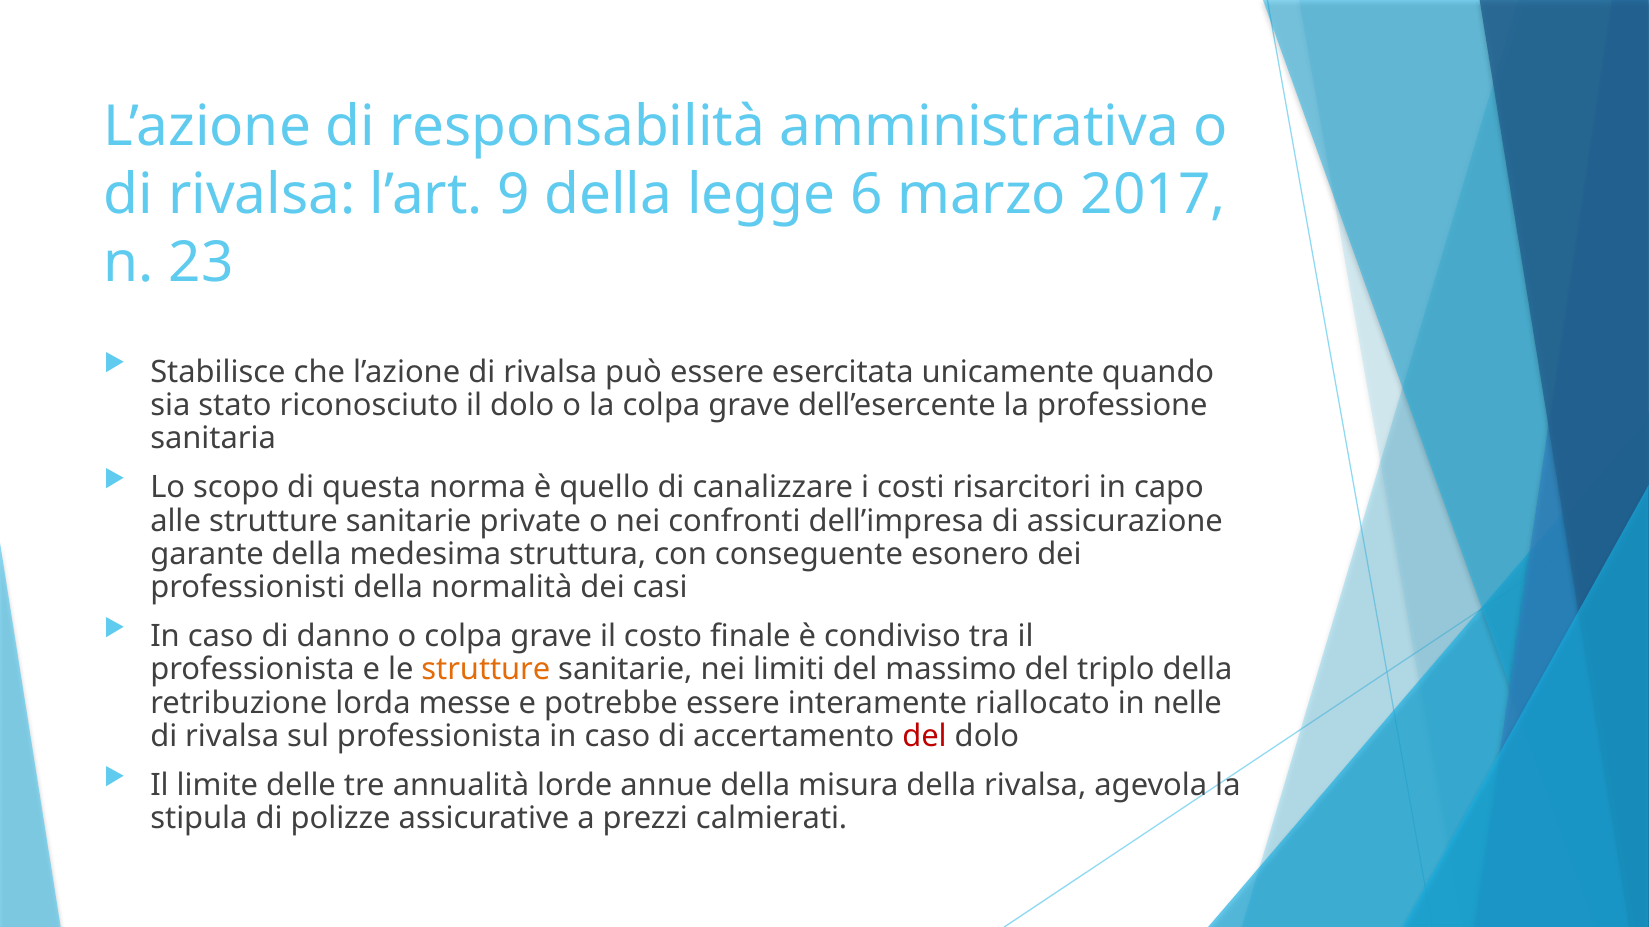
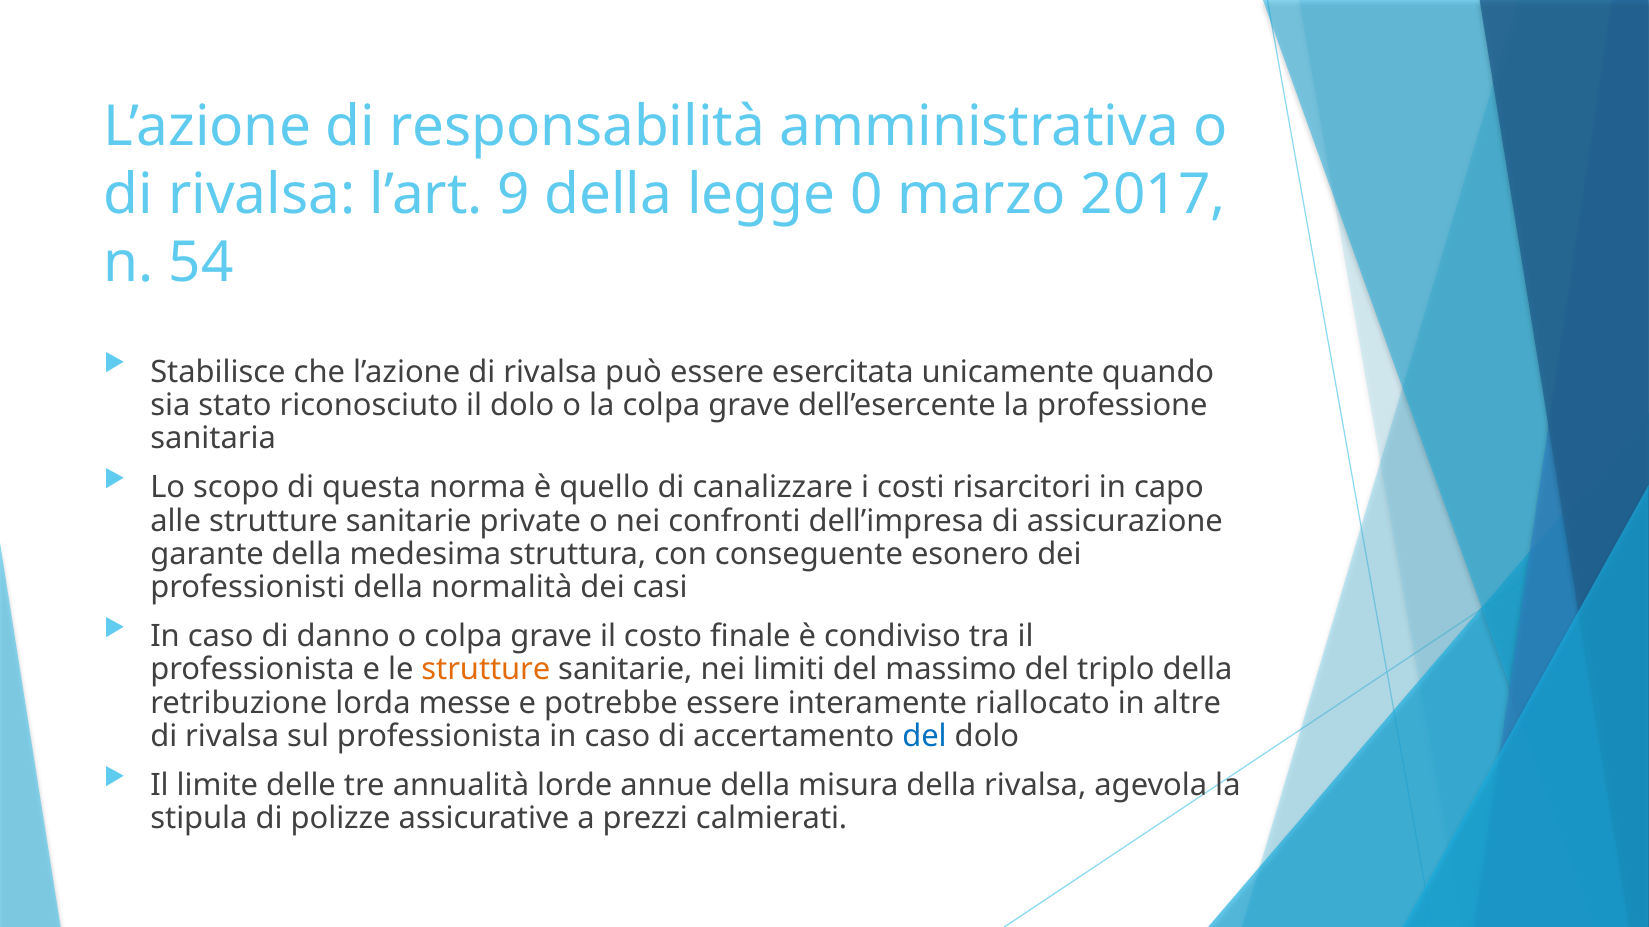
6: 6 -> 0
23: 23 -> 54
nelle: nelle -> altre
del at (925, 737) colour: red -> blue
